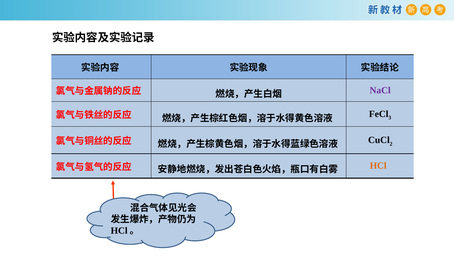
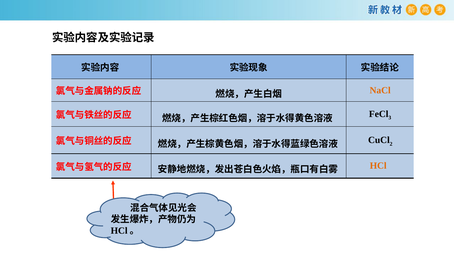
NaCl colour: purple -> orange
